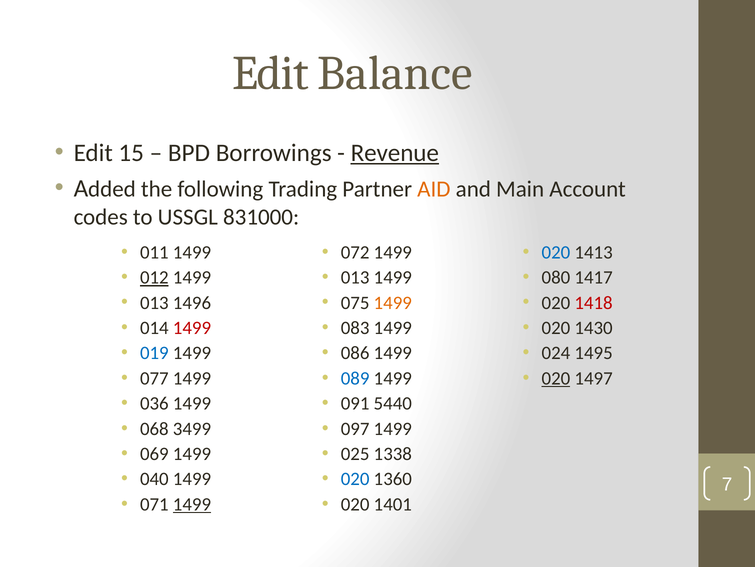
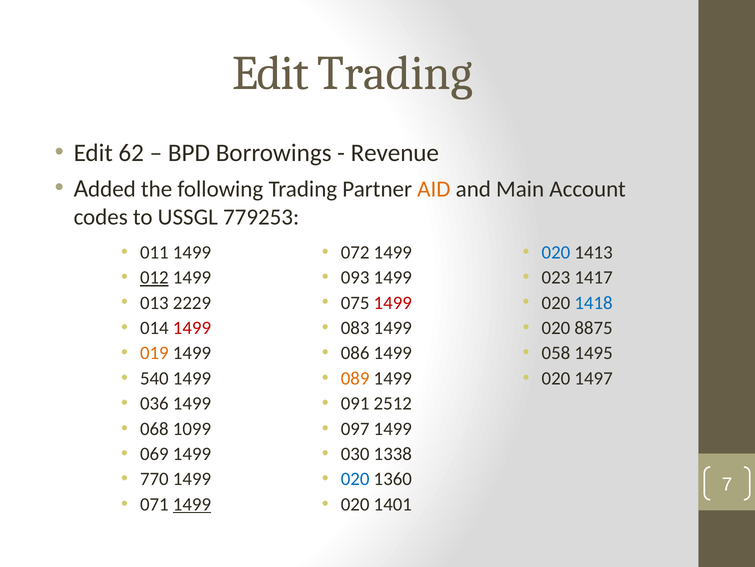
Edit Balance: Balance -> Trading
15: 15 -> 62
Revenue underline: present -> none
831000: 831000 -> 779253
013 at (355, 277): 013 -> 093
080: 080 -> 023
1496: 1496 -> 2229
1499 at (393, 302) colour: orange -> red
1418 colour: red -> blue
1430: 1430 -> 8875
019 colour: blue -> orange
024: 024 -> 058
077: 077 -> 540
089 colour: blue -> orange
020 at (556, 378) underline: present -> none
5440: 5440 -> 2512
3499: 3499 -> 1099
025: 025 -> 030
040: 040 -> 770
